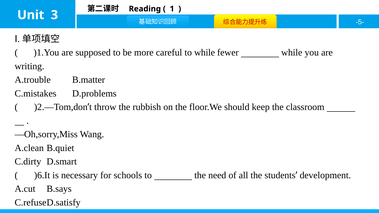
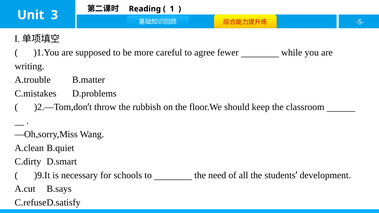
to while: while -> agree
)6.It: )6.It -> )9.It
